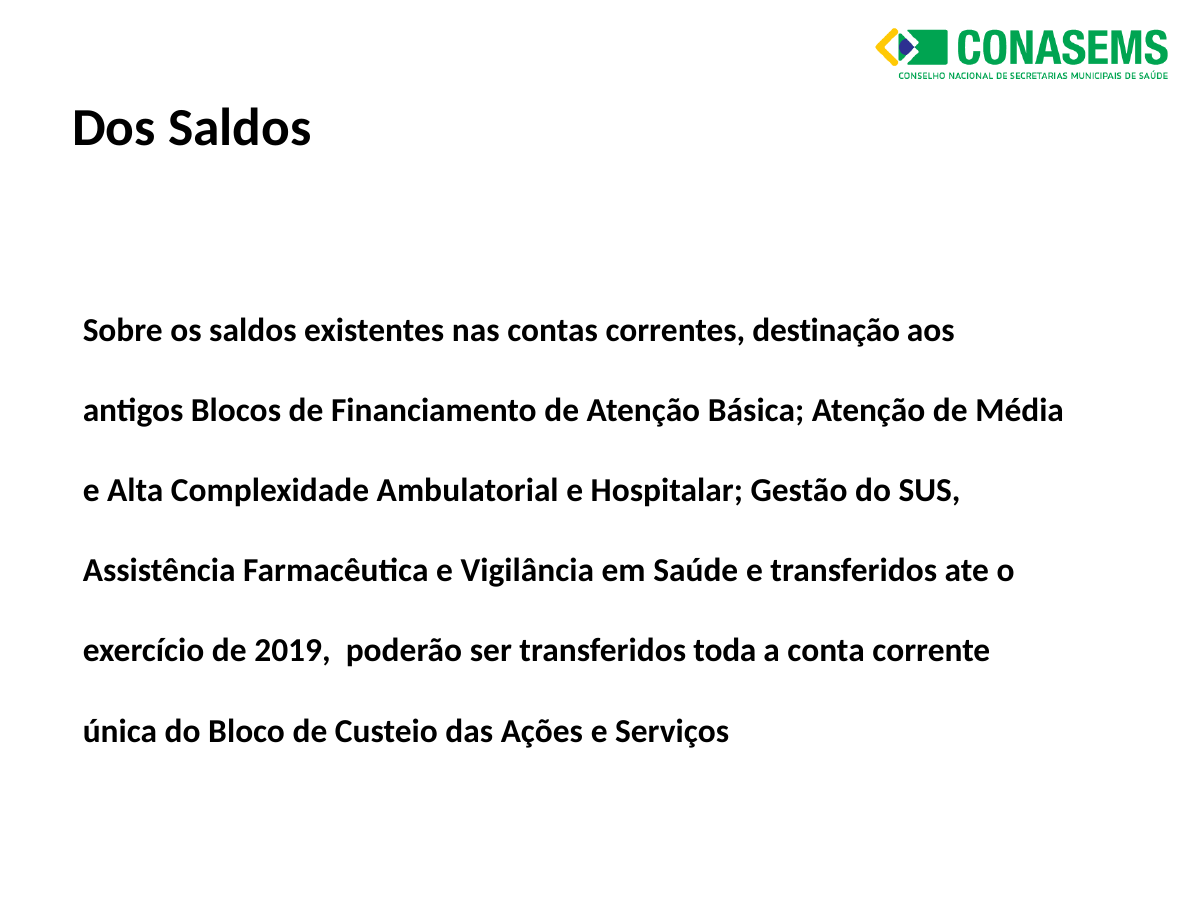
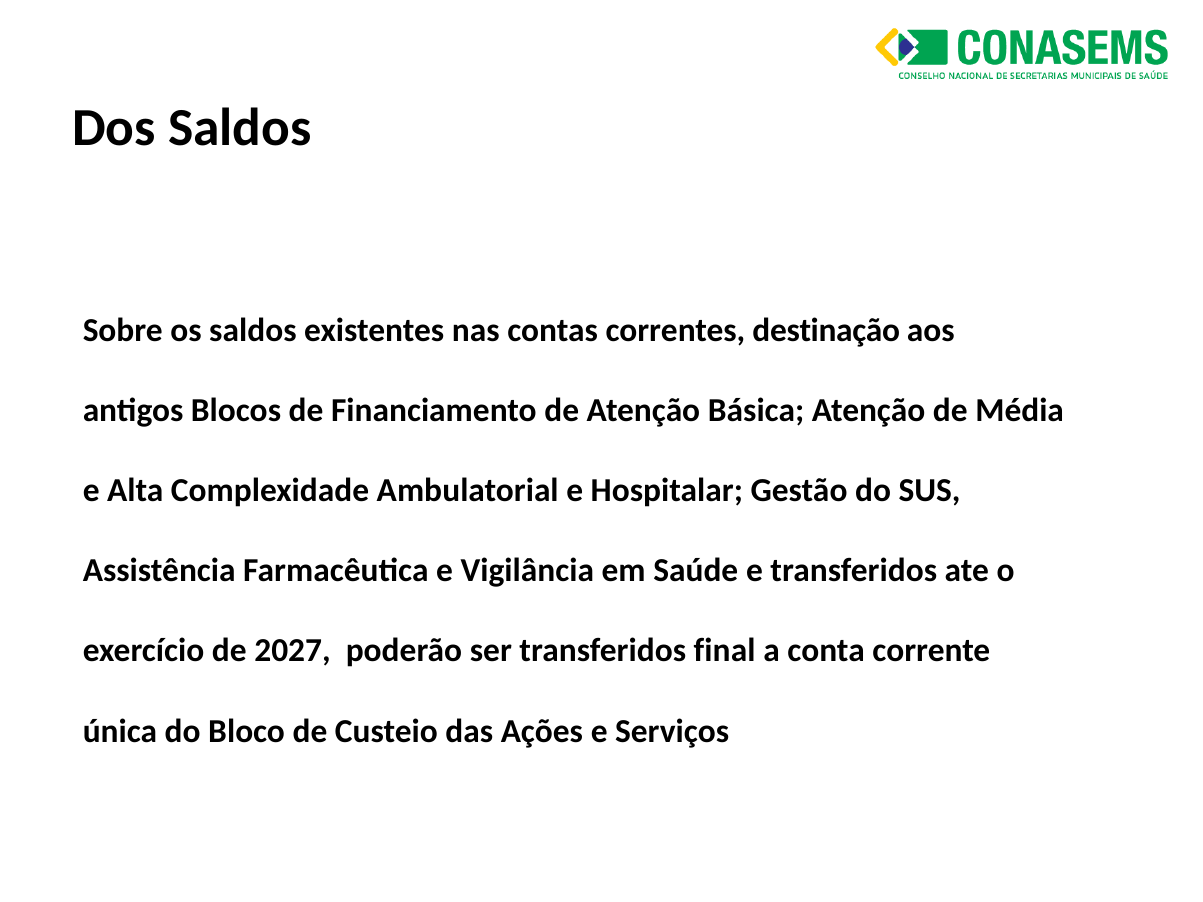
2019: 2019 -> 2027
toda: toda -> final
